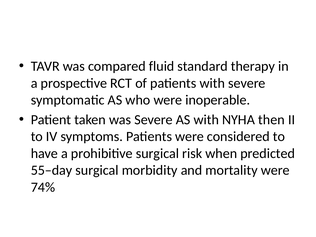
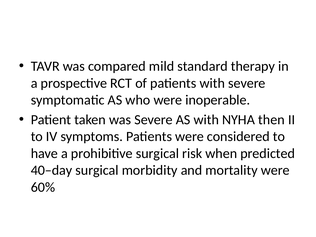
fluid: fluid -> mild
55–day: 55–day -> 40–day
74%: 74% -> 60%
